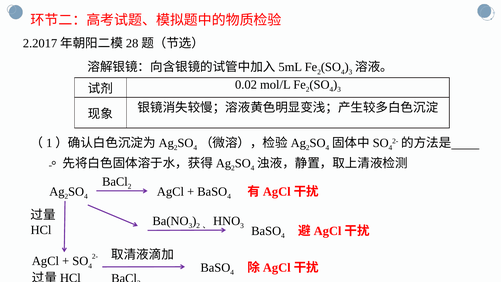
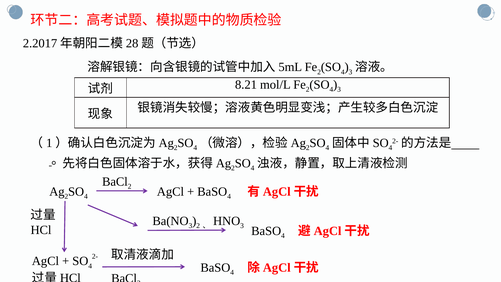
0.02: 0.02 -> 8.21
